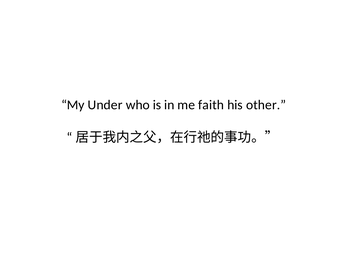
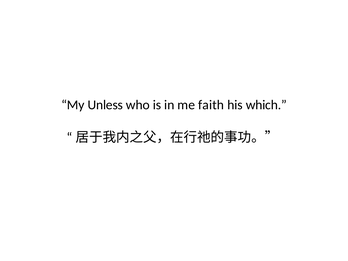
Under: Under -> Unless
other: other -> which
